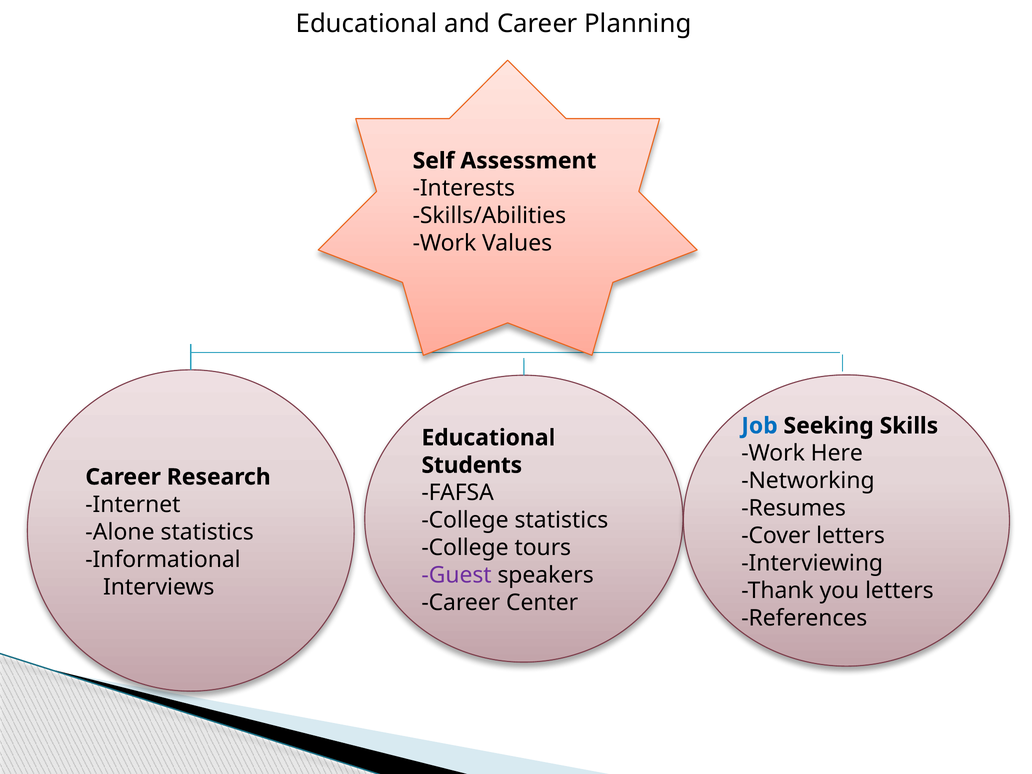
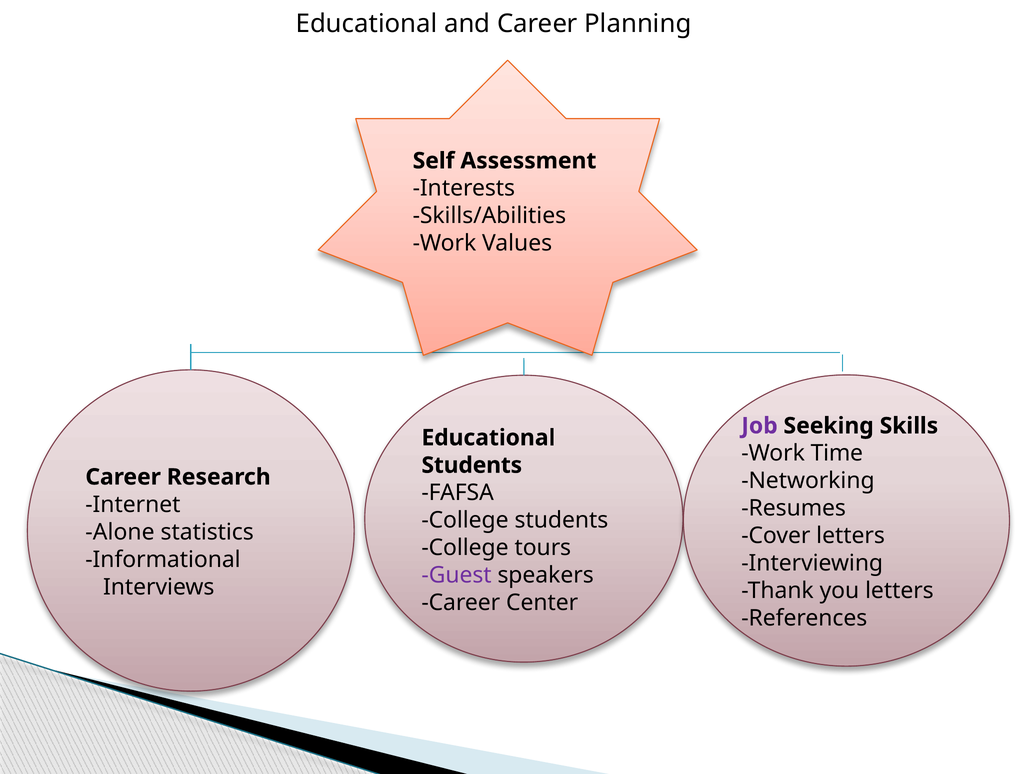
Job colour: blue -> purple
Here: Here -> Time
College statistics: statistics -> students
